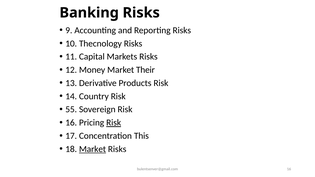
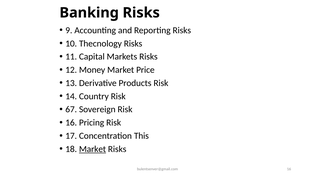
Their: Their -> Price
55: 55 -> 67
Risk at (114, 123) underline: present -> none
